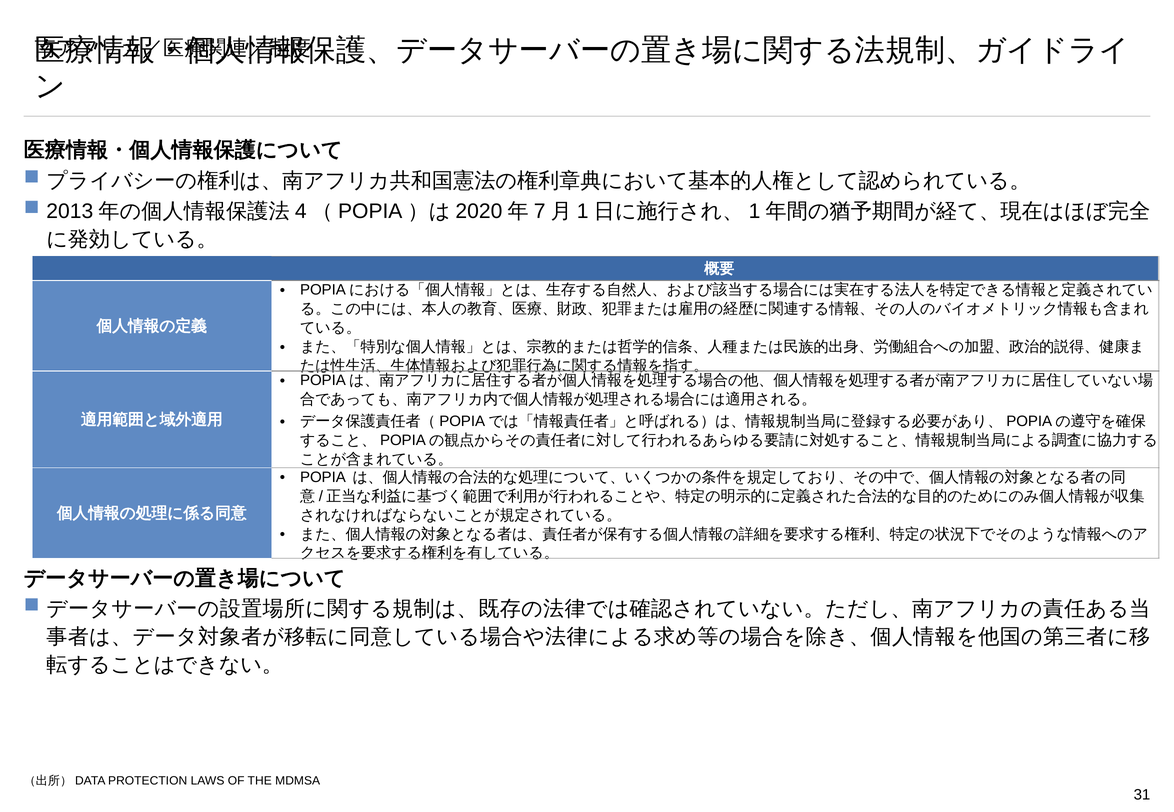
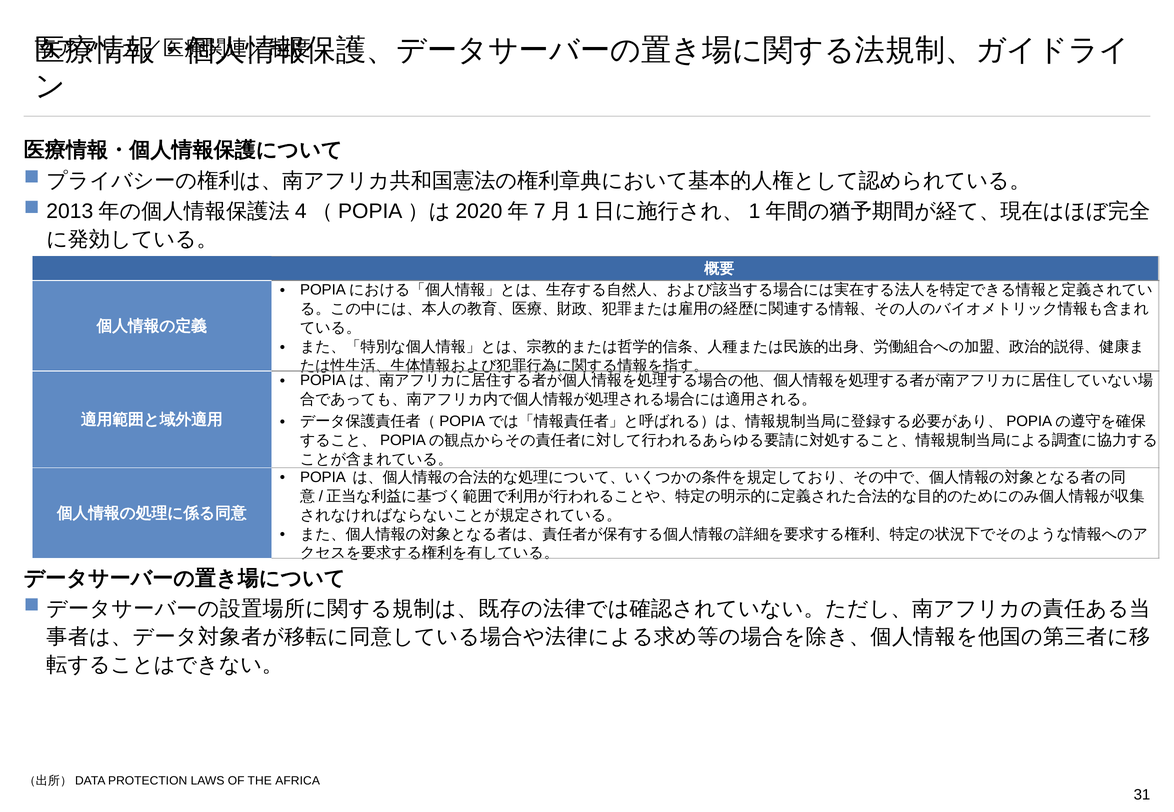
MDMSA: MDMSA -> AFRICA
